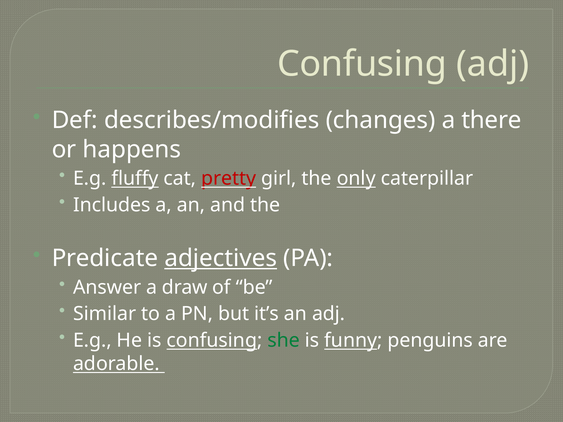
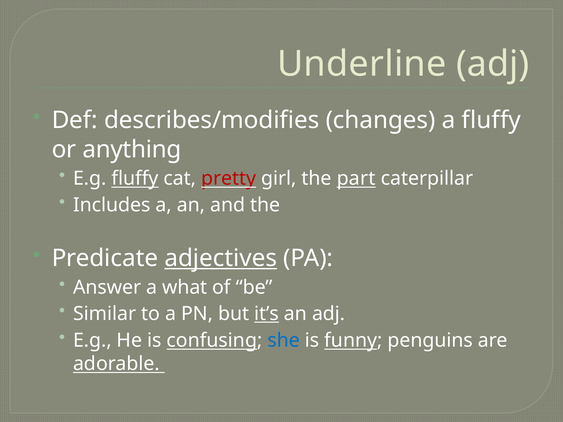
Confusing at (362, 64): Confusing -> Underline
a there: there -> fluffy
happens: happens -> anything
only: only -> part
draw: draw -> what
it’s underline: none -> present
she colour: green -> blue
